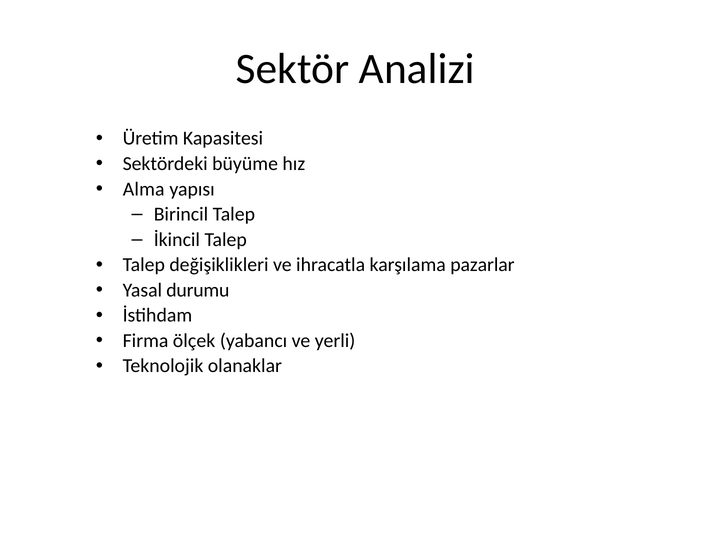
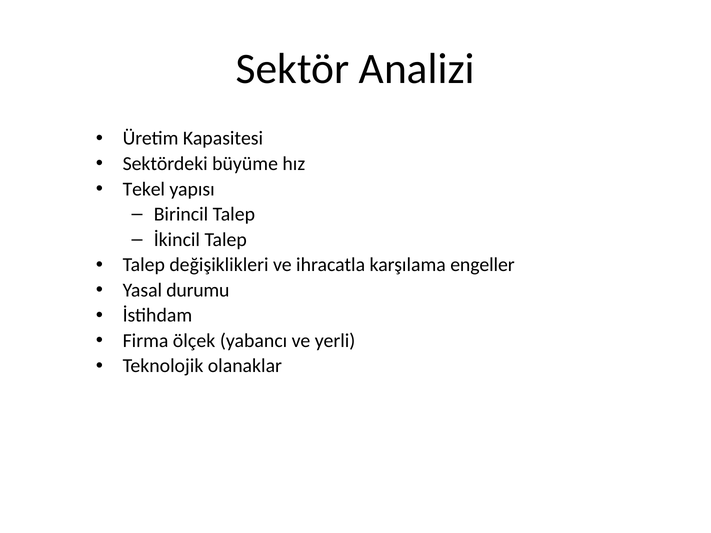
Alma: Alma -> Tekel
pazarlar: pazarlar -> engeller
